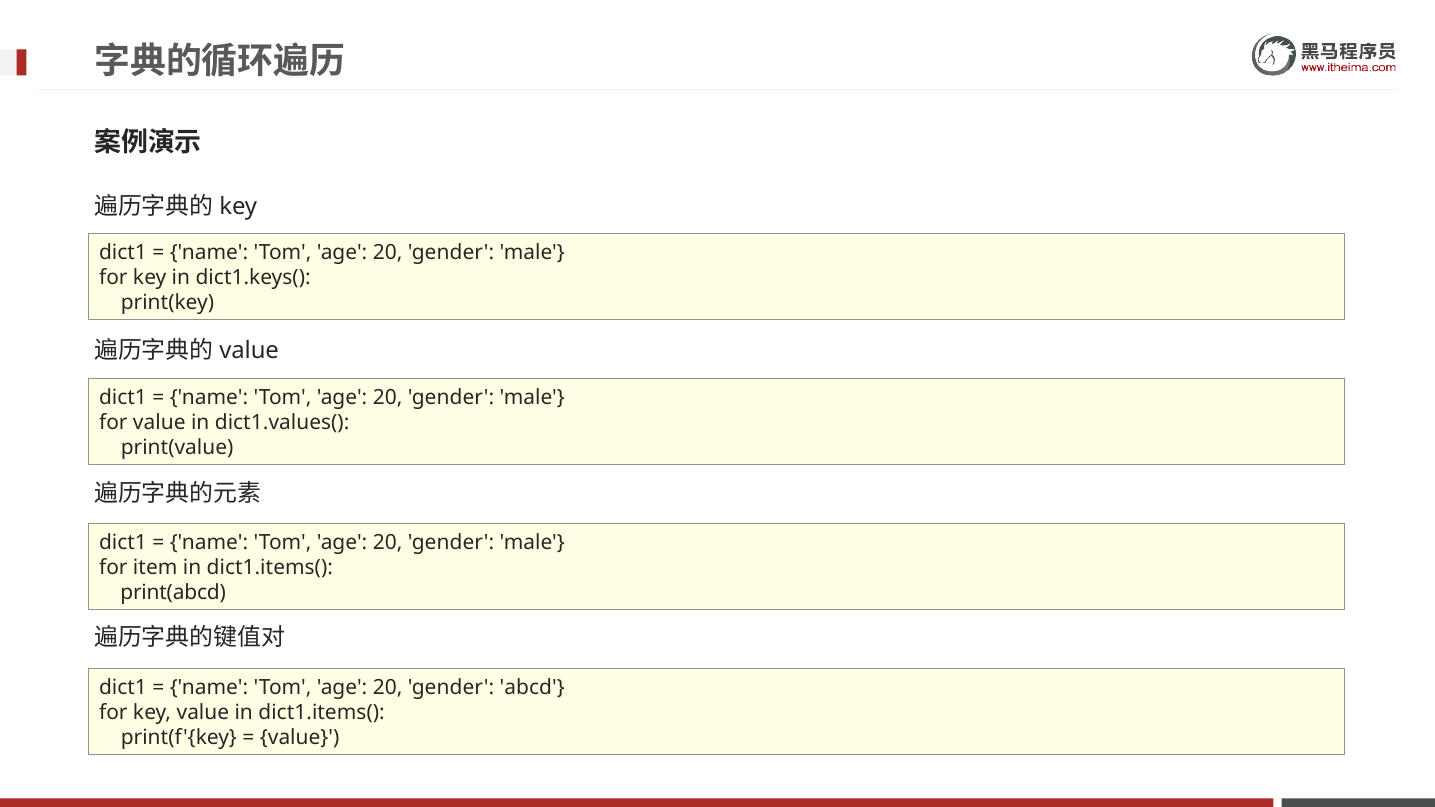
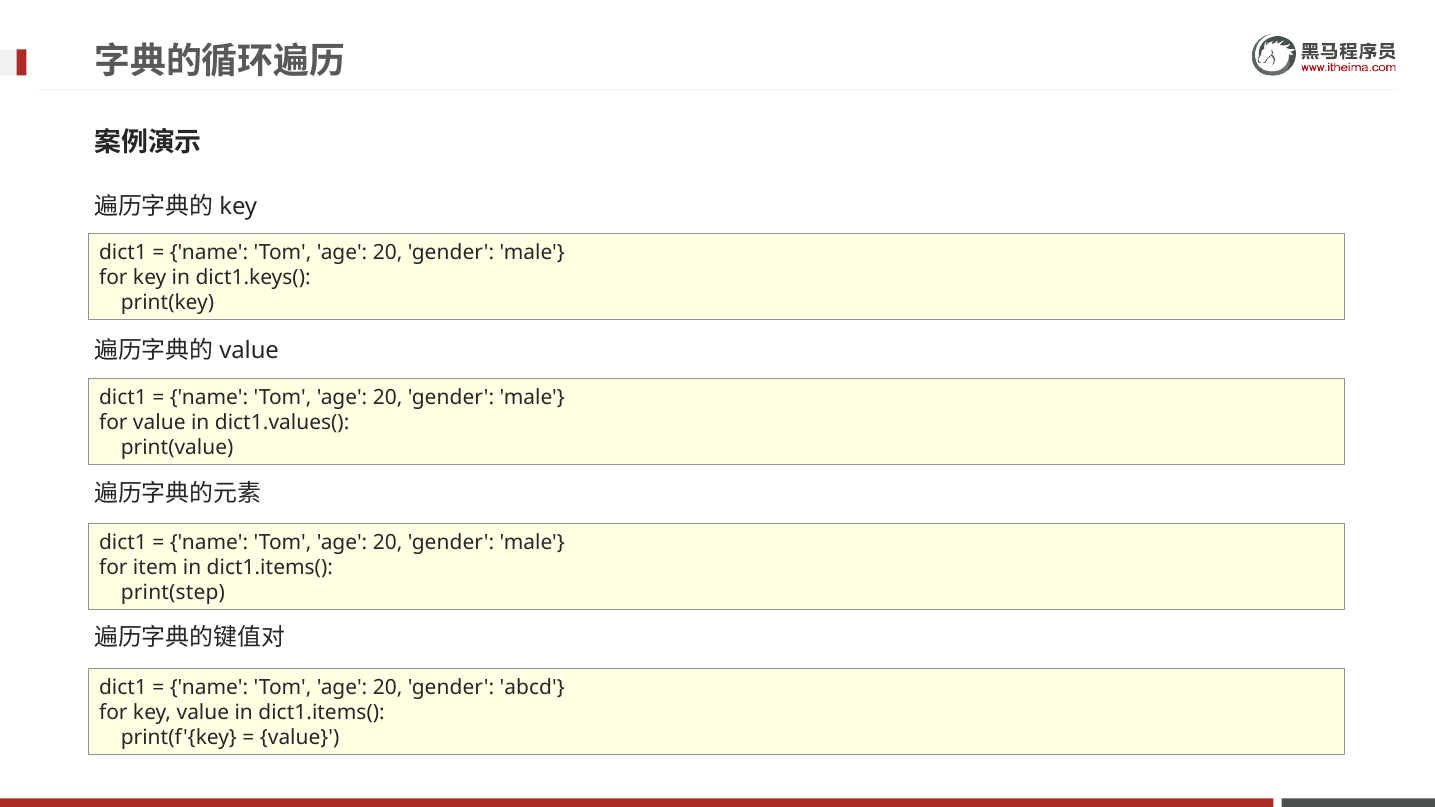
print(abcd: print(abcd -> print(step
